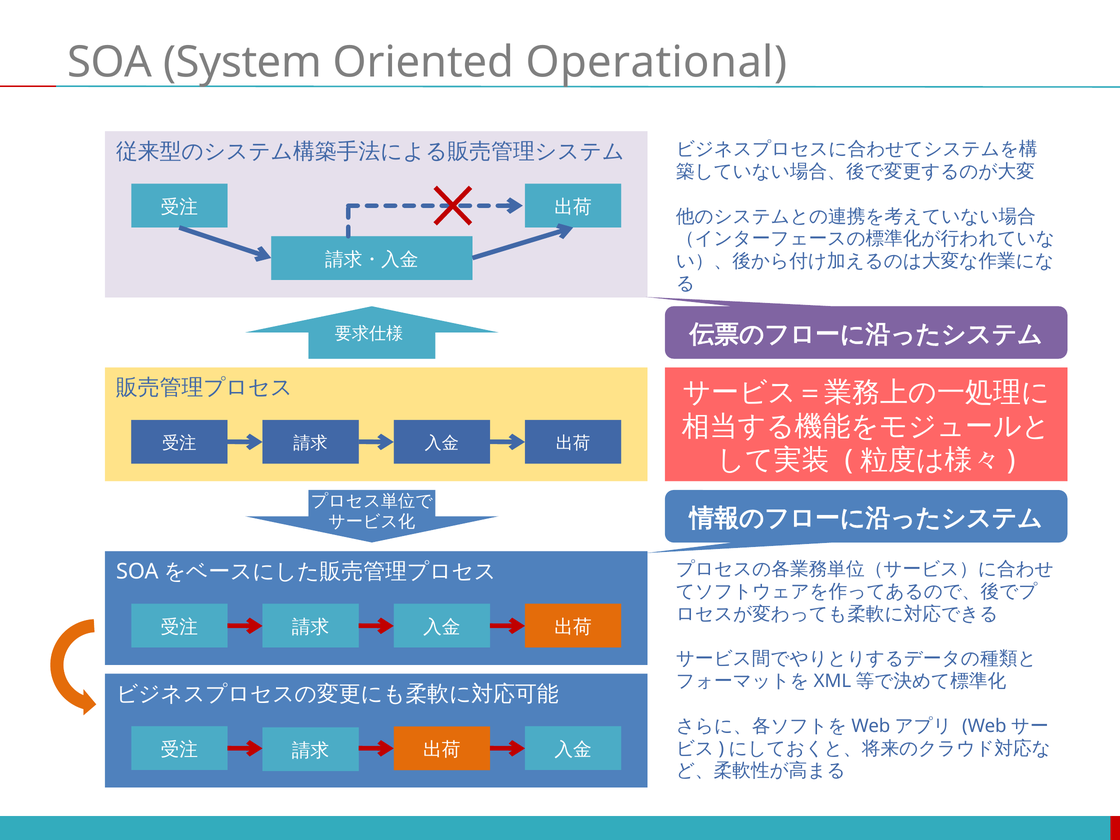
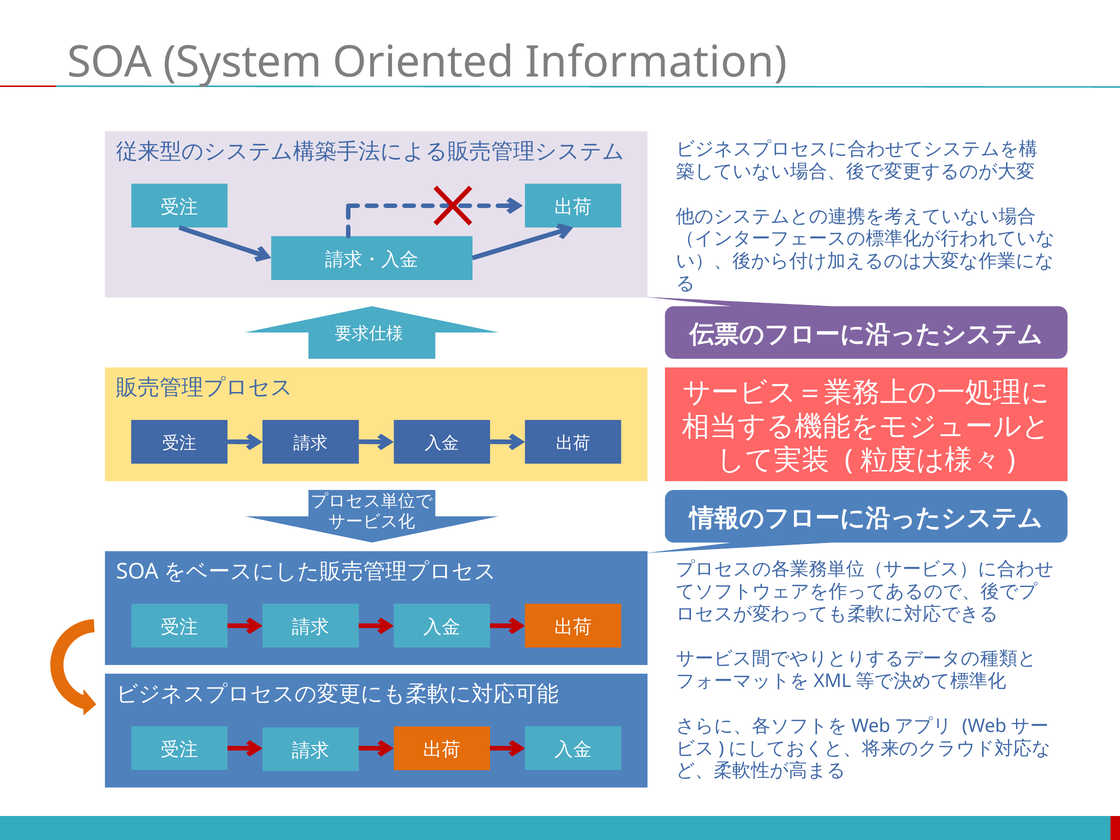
Operational: Operational -> Information
